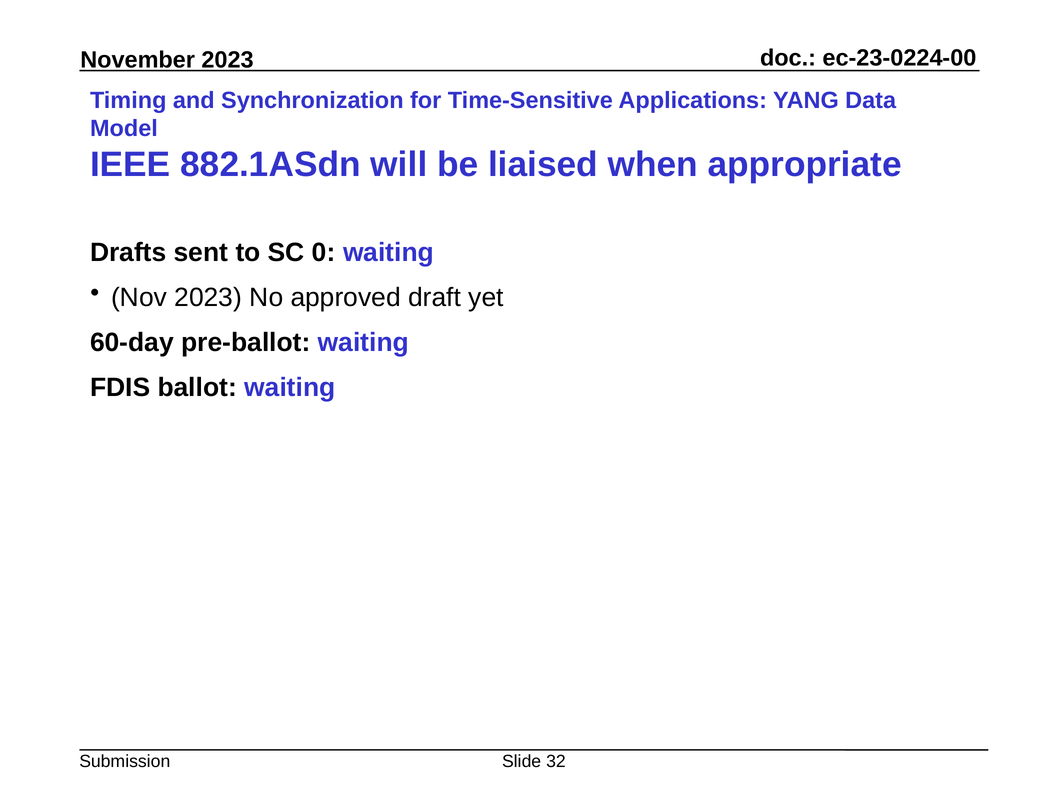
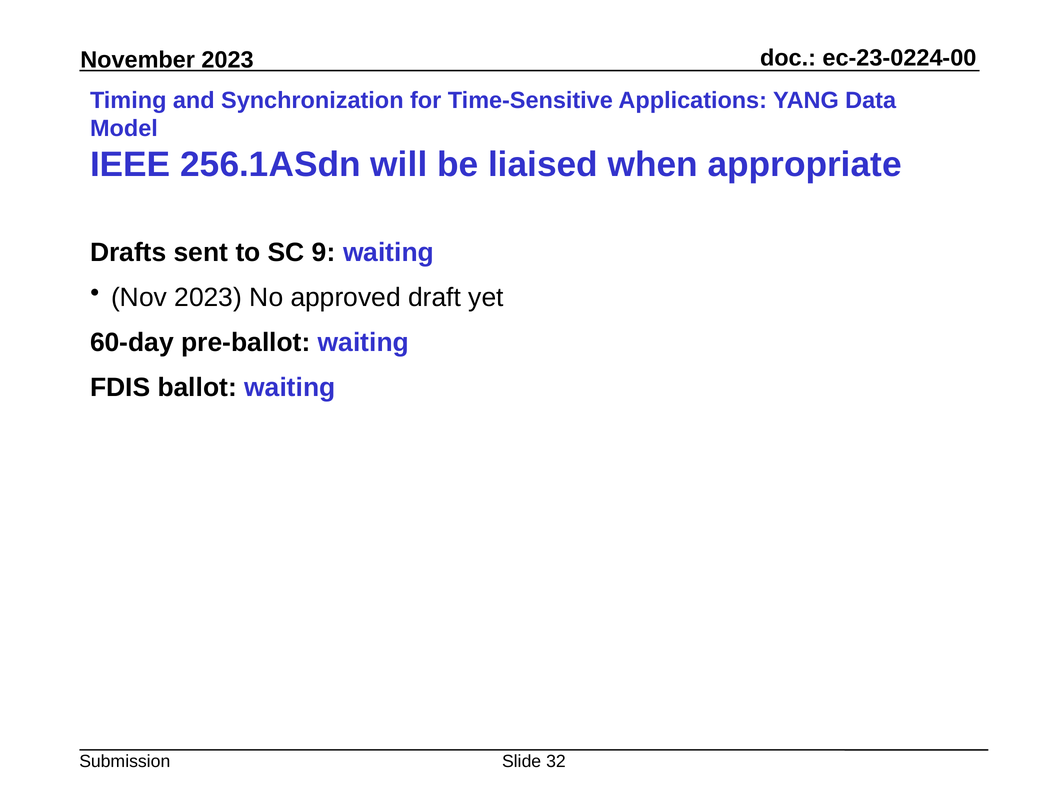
882.1ASdn: 882.1ASdn -> 256.1ASdn
0: 0 -> 9
